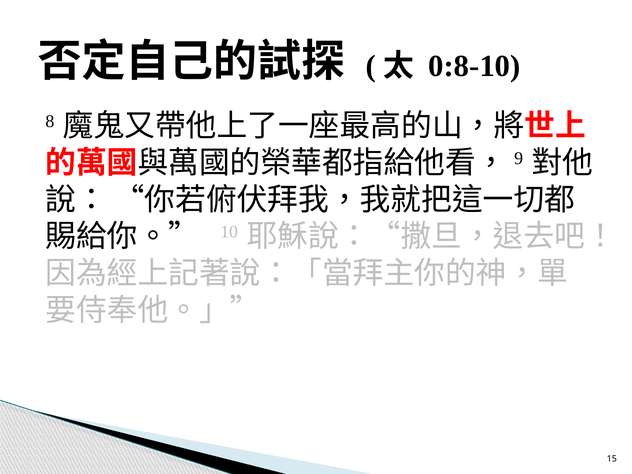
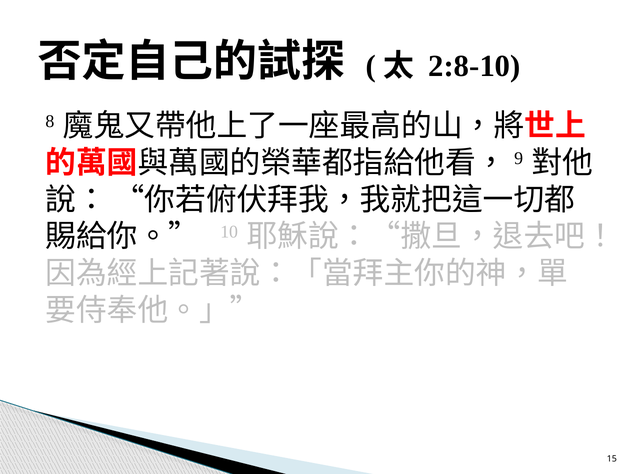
0:8-10: 0:8-10 -> 2:8-10
